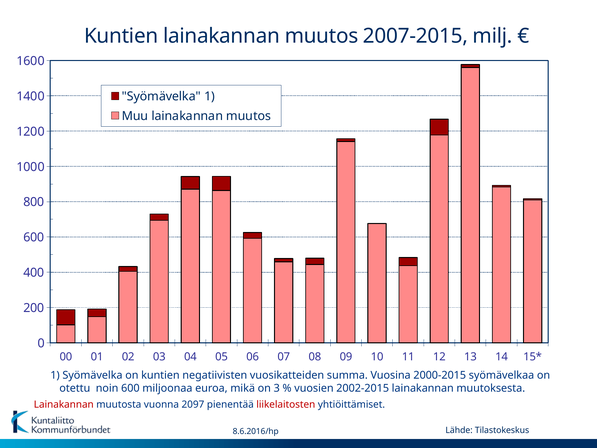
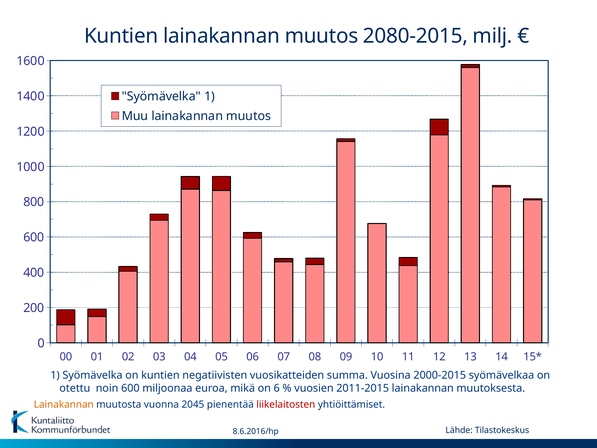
2007-2015: 2007-2015 -> 2080-2015
3: 3 -> 6
2002-2015: 2002-2015 -> 2011-2015
Lainakannan at (64, 404) colour: red -> orange
2097: 2097 -> 2045
